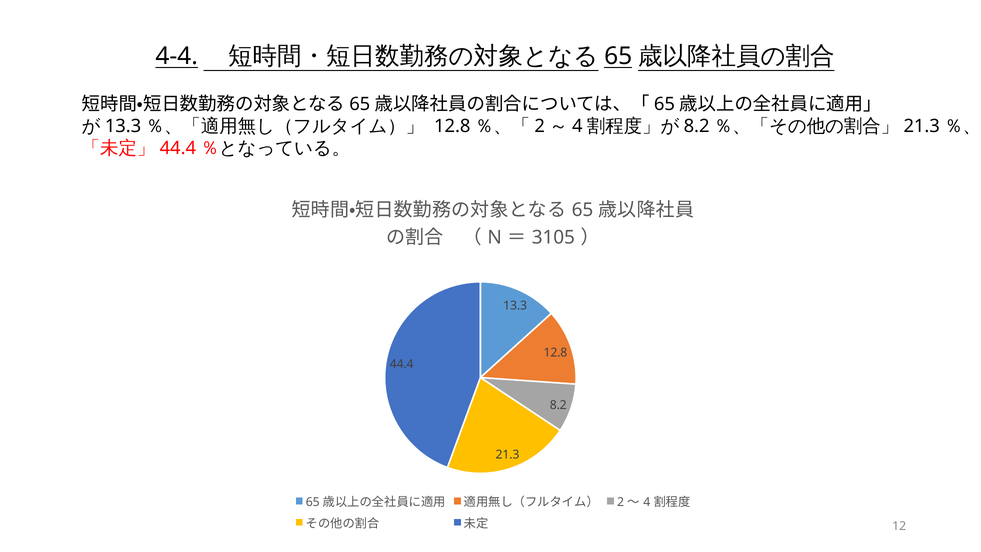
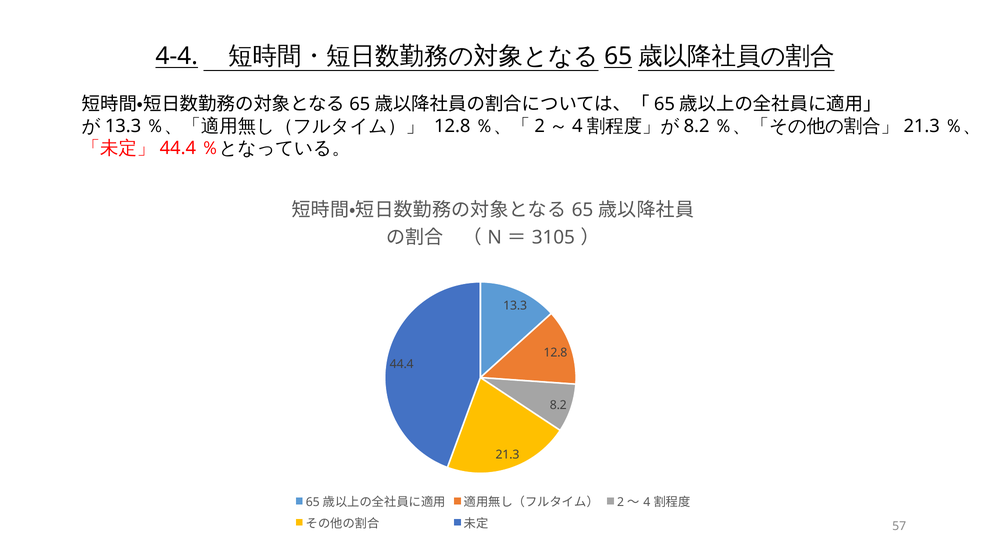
12: 12 -> 57
